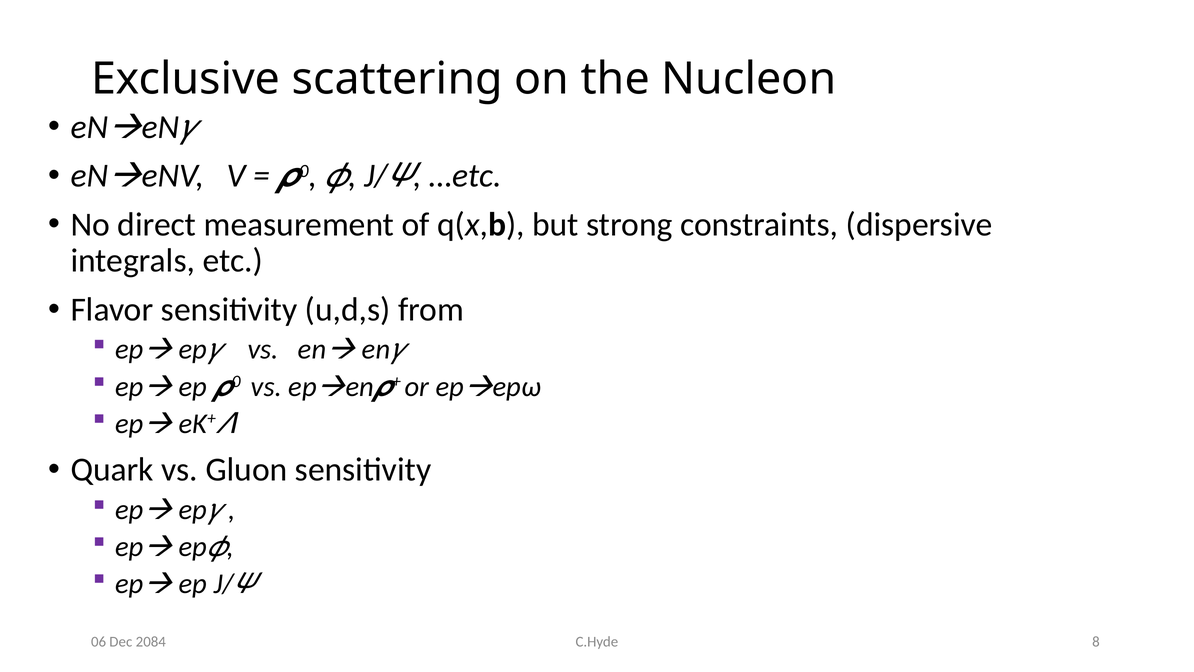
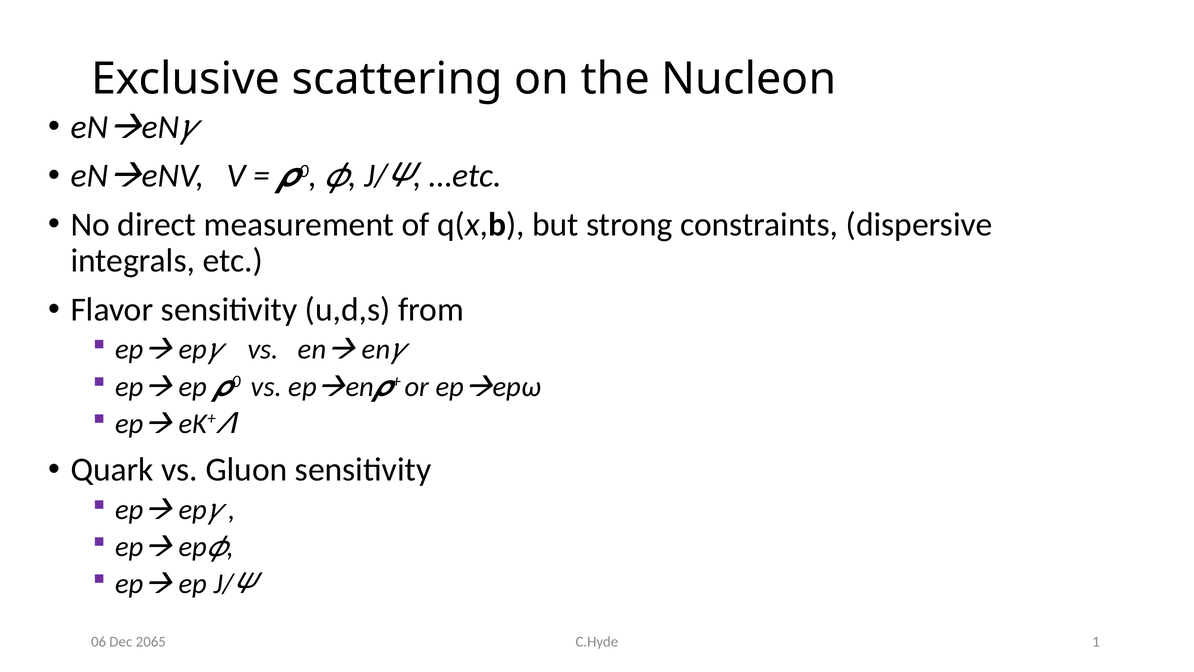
8: 8 -> 1
2084: 2084 -> 2065
